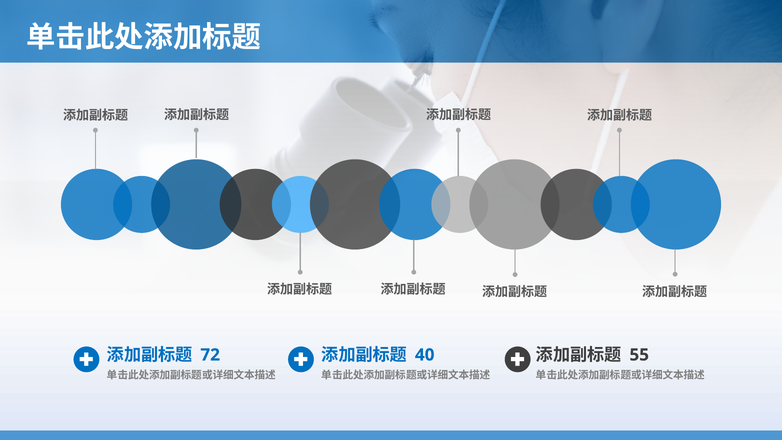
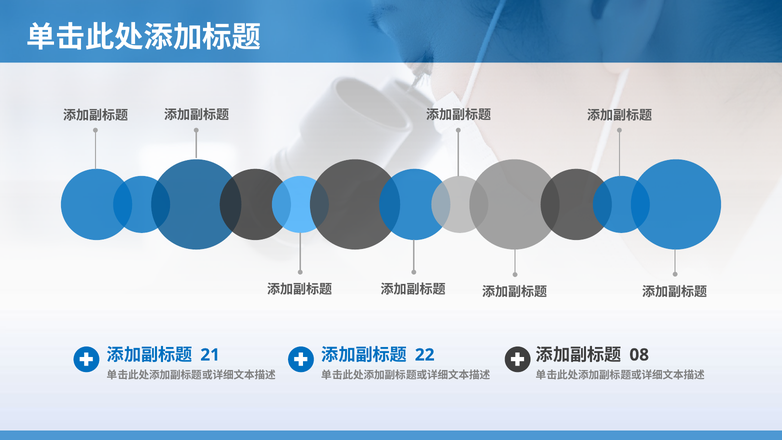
72: 72 -> 21
40: 40 -> 22
55: 55 -> 08
